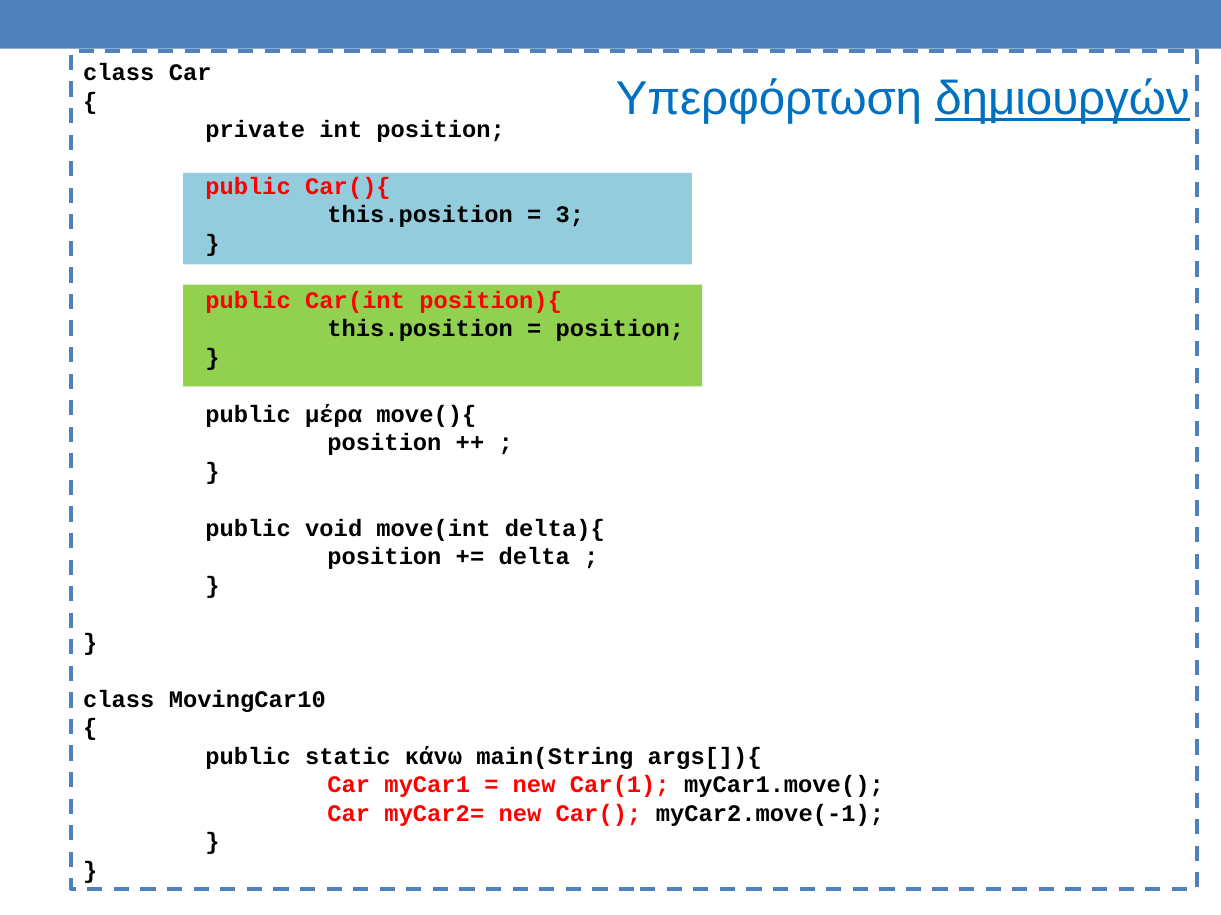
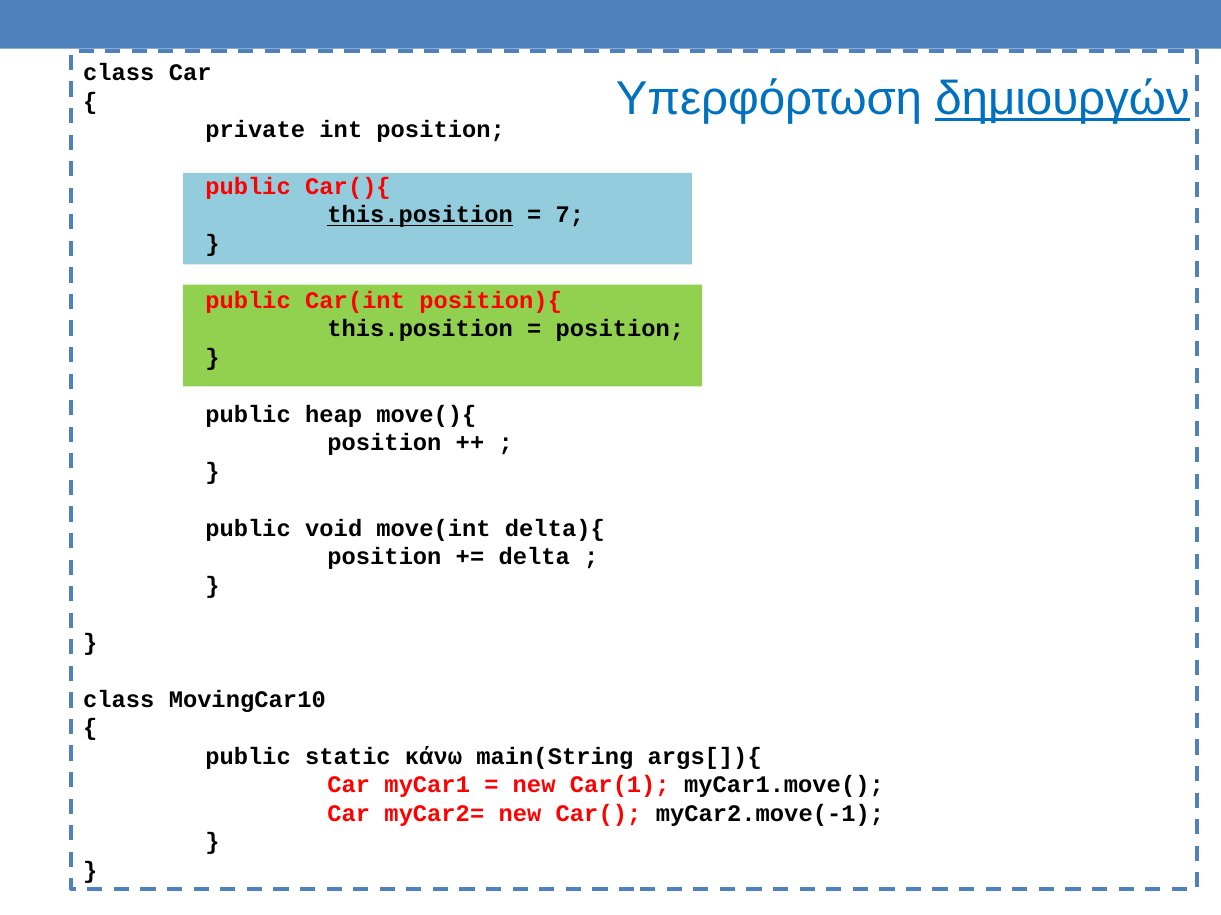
this.position at (420, 215) underline: none -> present
3: 3 -> 7
μέρα: μέρα -> heap
